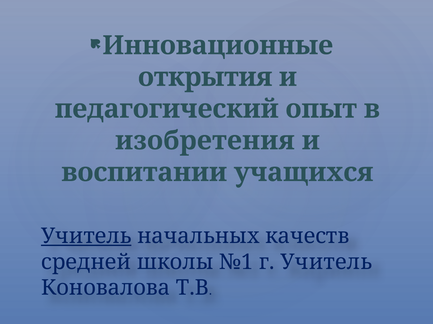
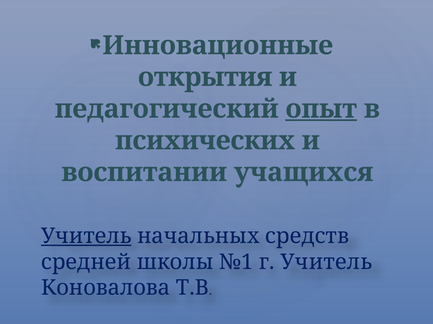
опыт underline: none -> present
изобретения: изобретения -> психических
качеств: качеств -> средств
